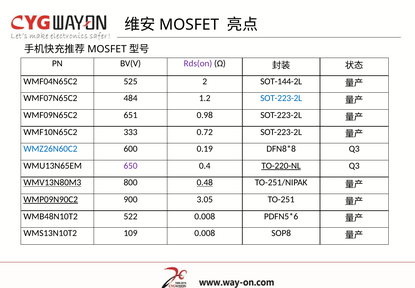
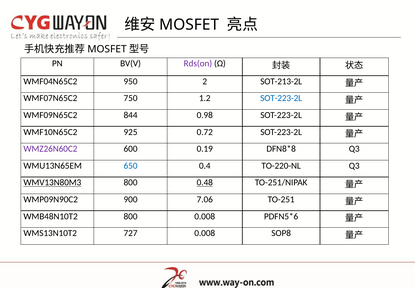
525: 525 -> 950
SOT-144-2L: SOT-144-2L -> SOT-213-2L
484: 484 -> 750
651: 651 -> 844
333: 333 -> 925
WMZ26N60C2 colour: blue -> purple
650 colour: purple -> blue
TO-220-NL underline: present -> none
WMP09N90C2 underline: present -> none
3.05: 3.05 -> 7.06
WMB48N10T2 522: 522 -> 800
109: 109 -> 727
